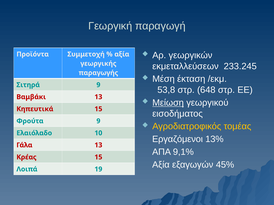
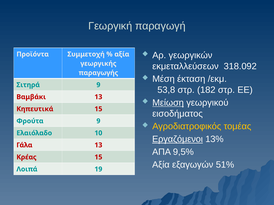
233.245: 233.245 -> 318.092
648: 648 -> 182
Εργαζόμενοι underline: none -> present
9,1%: 9,1% -> 9,5%
45%: 45% -> 51%
